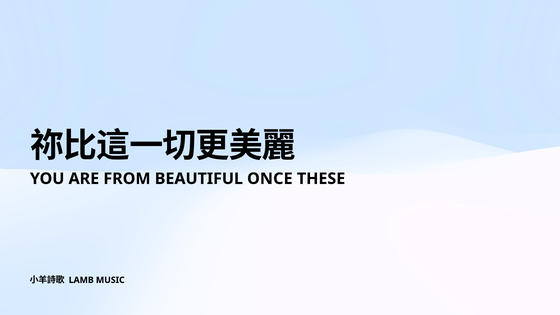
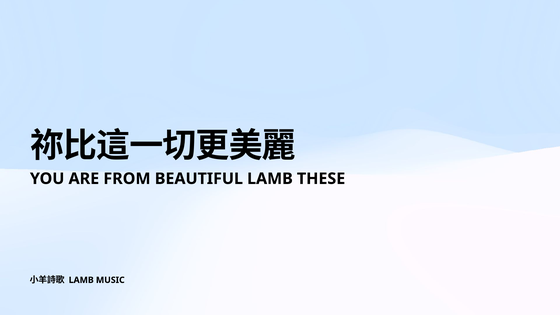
BEAUTIFUL ONCE: ONCE -> LAMB
